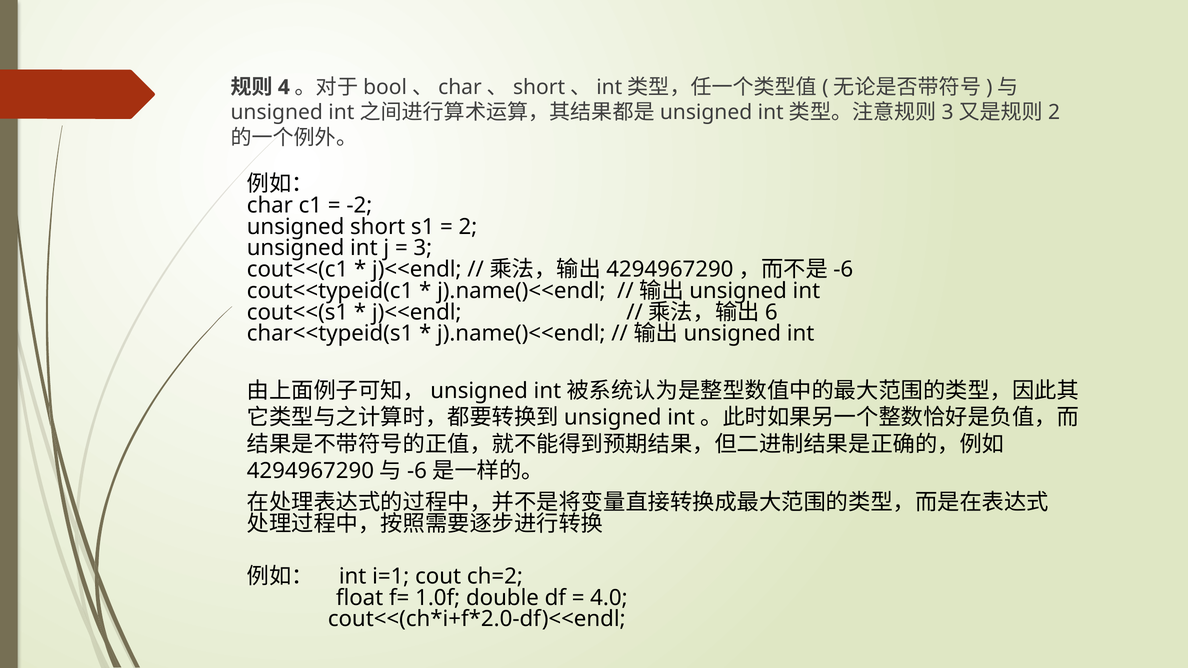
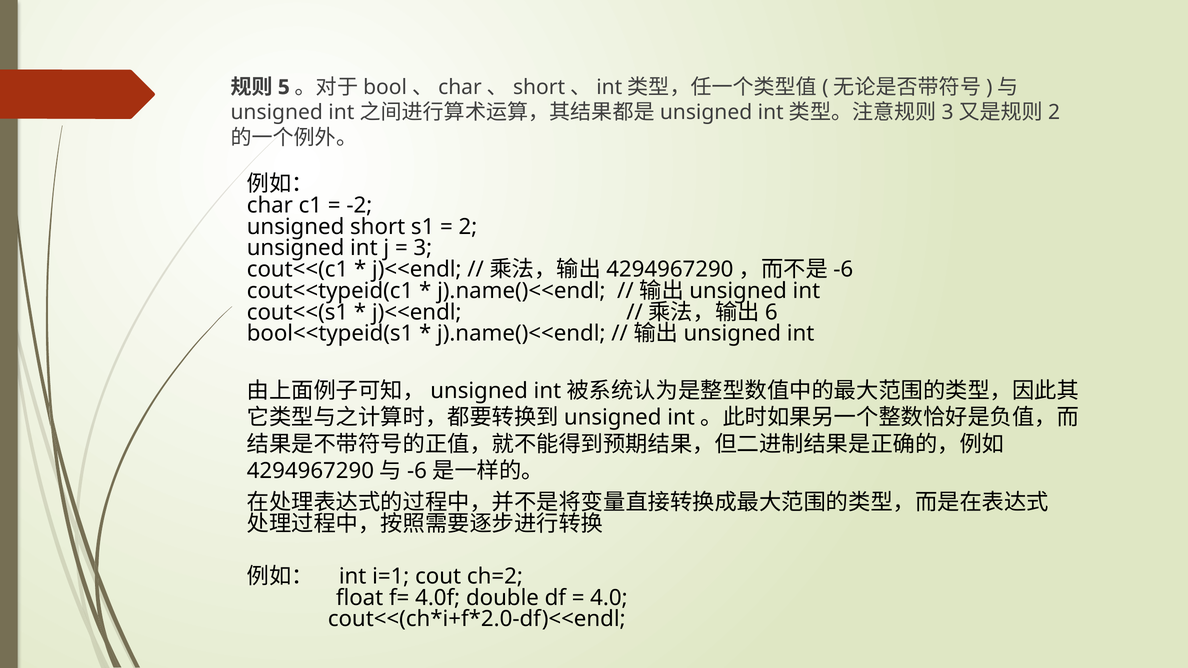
4: 4 -> 5
char<<typeid(s1: char<<typeid(s1 -> bool<<typeid(s1
1.0f: 1.0f -> 4.0f
